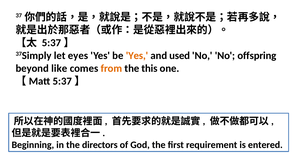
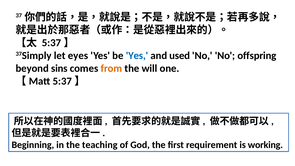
Yes at (137, 56) colour: orange -> blue
like: like -> sins
this: this -> will
directors: directors -> teaching
entered: entered -> working
